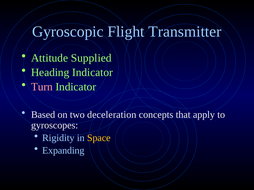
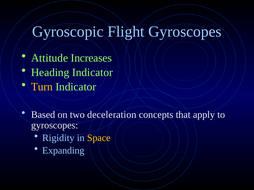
Flight Transmitter: Transmitter -> Gyroscopes
Supplied: Supplied -> Increases
Turn colour: pink -> yellow
